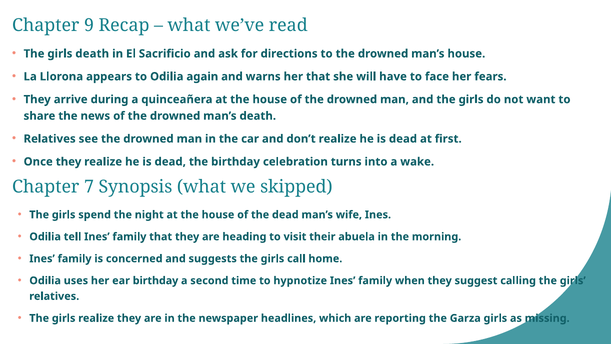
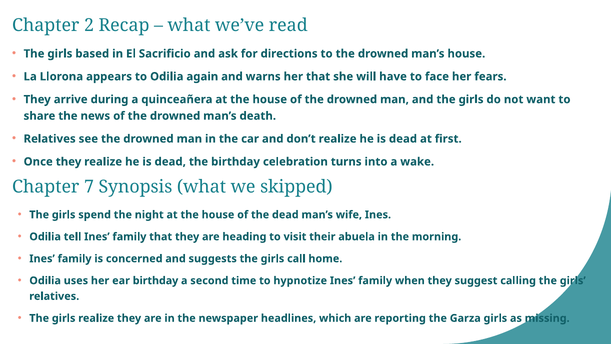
9: 9 -> 2
girls death: death -> based
